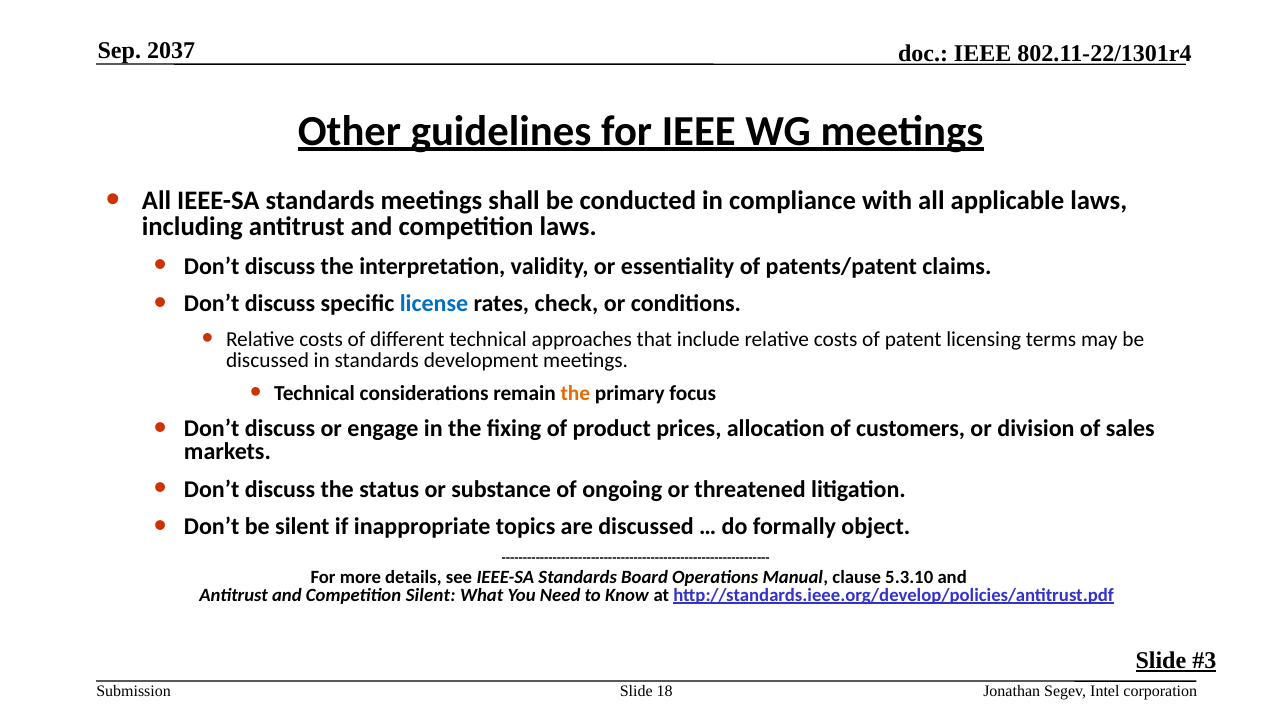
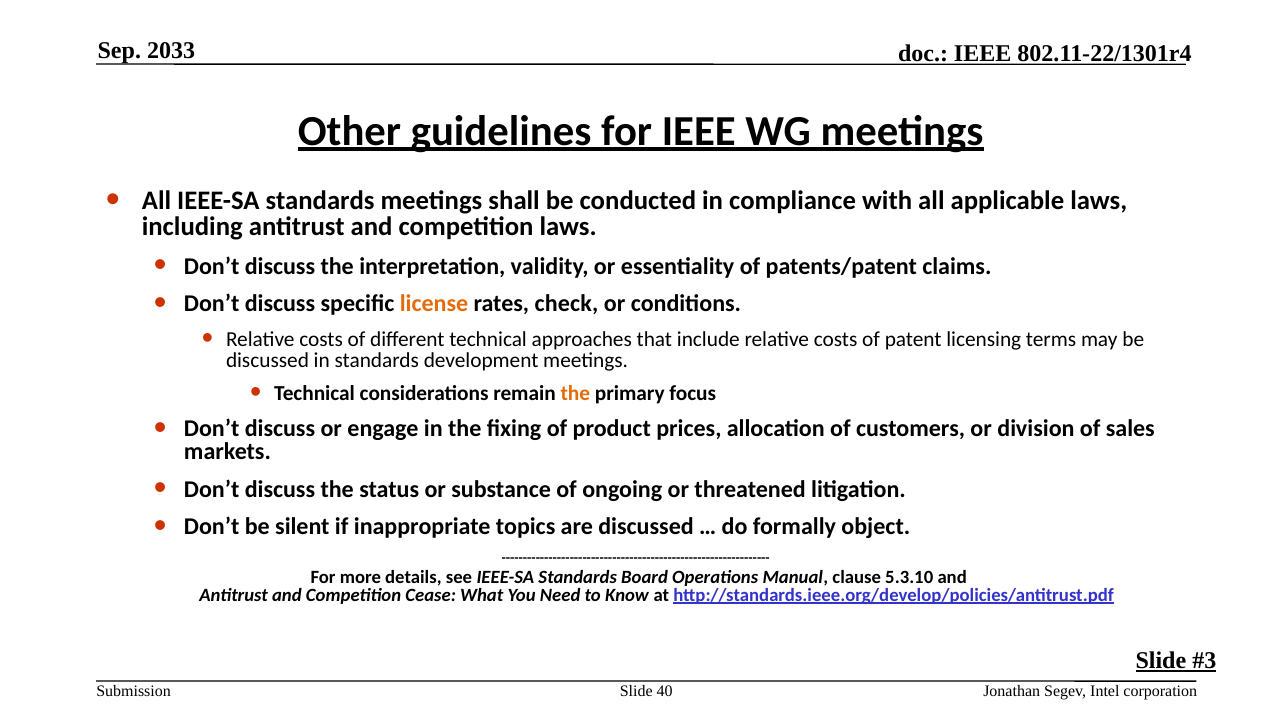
2037: 2037 -> 2033
license colour: blue -> orange
Competition Silent: Silent -> Cease
18: 18 -> 40
